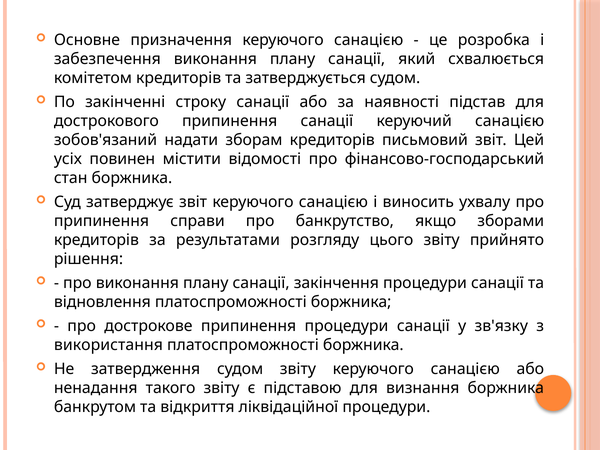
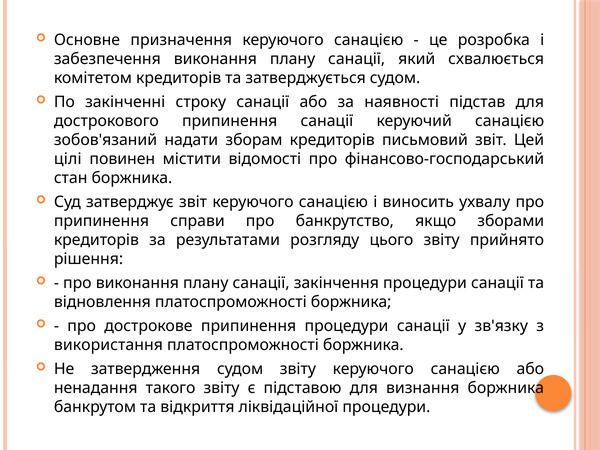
усіх: усіх -> цілі
